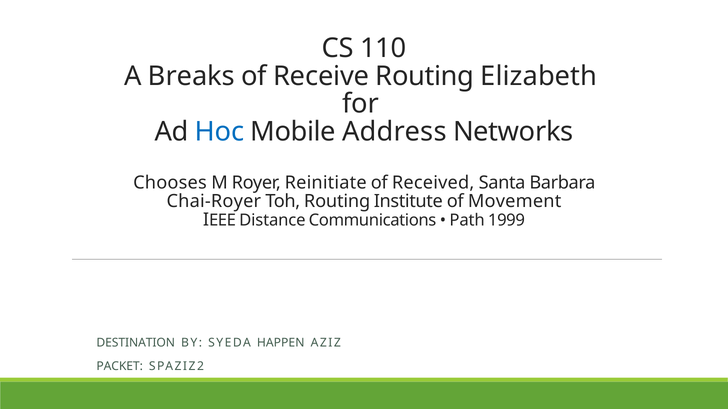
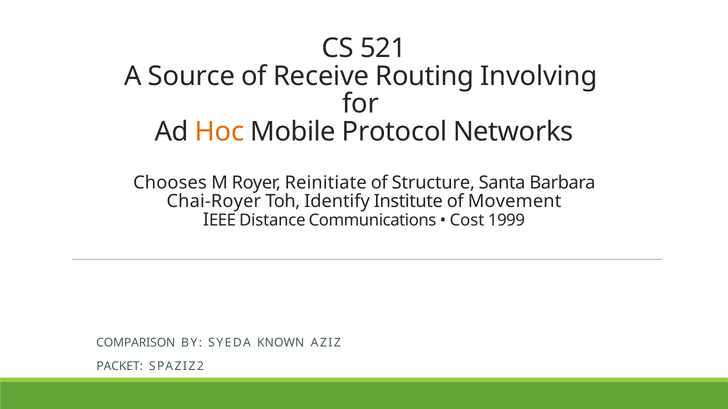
110: 110 -> 521
Breaks: Breaks -> Source
Elizabeth: Elizabeth -> Involving
Hoc colour: blue -> orange
Address: Address -> Protocol
Received: Received -> Structure
Toh Routing: Routing -> Identify
Path: Path -> Cost
DESTINATION: DESTINATION -> COMPARISON
HAPPEN: HAPPEN -> KNOWN
